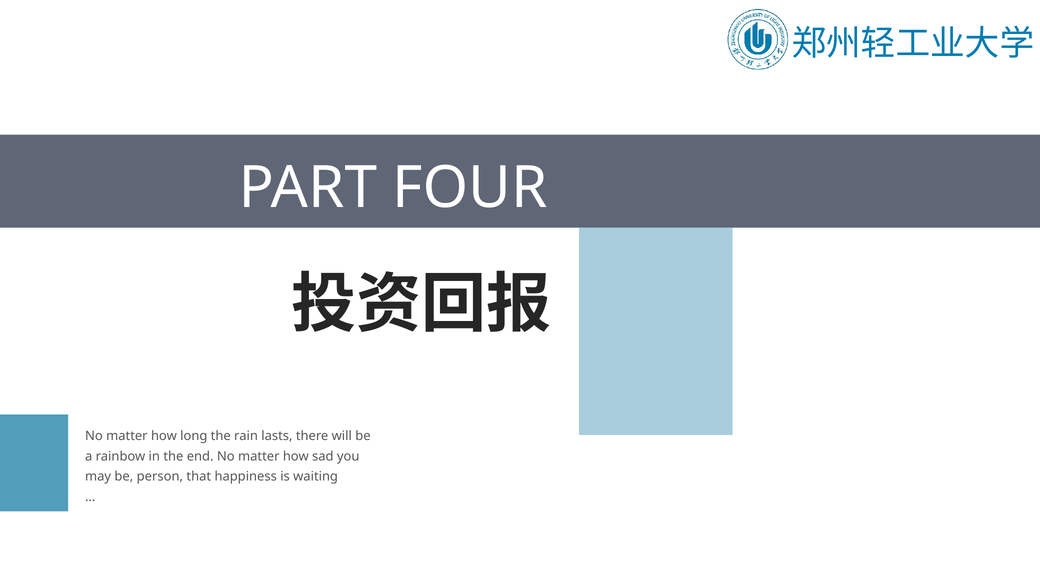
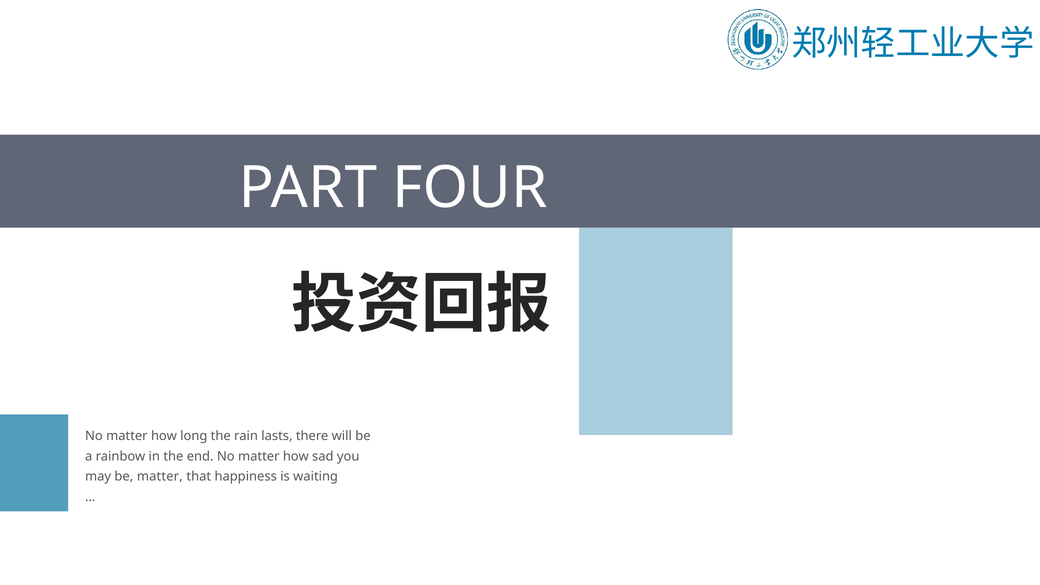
be person: person -> matter
